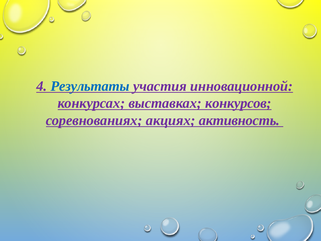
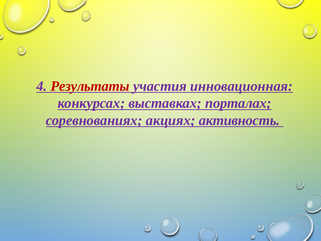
Результаты colour: blue -> red
инновационной: инновационной -> инновационная
конкурсов: конкурсов -> порталах
